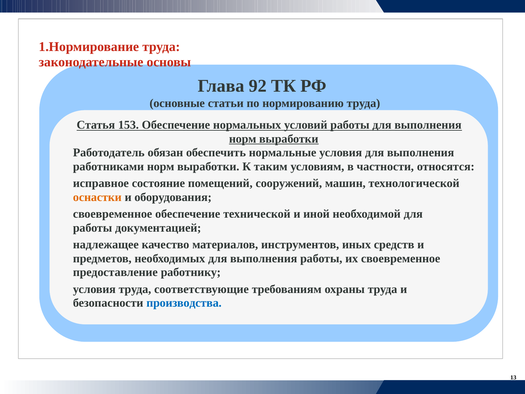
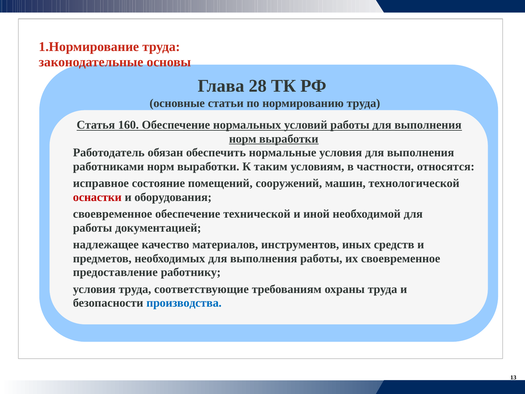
92: 92 -> 28
153: 153 -> 160
оснастки colour: orange -> red
